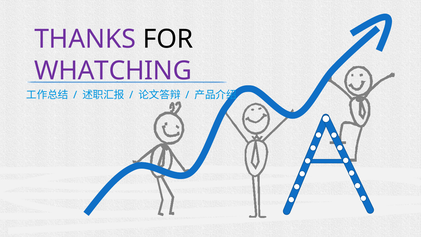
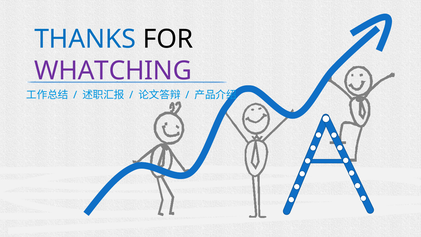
THANKS colour: purple -> blue
